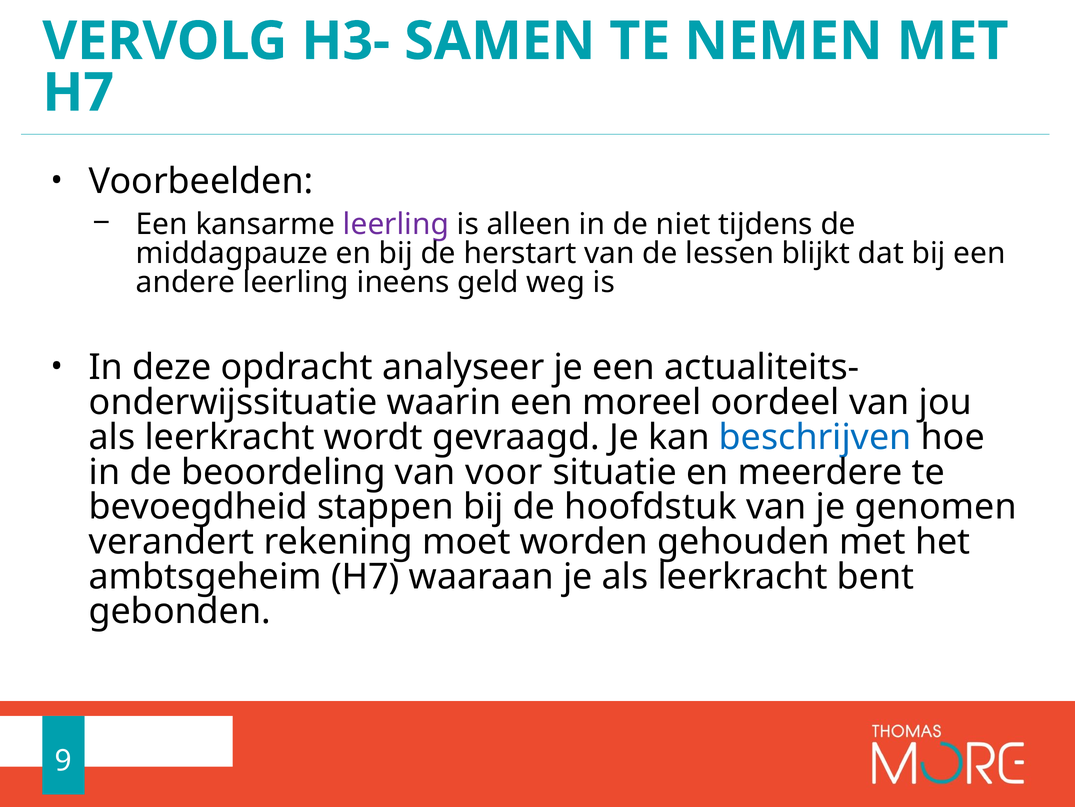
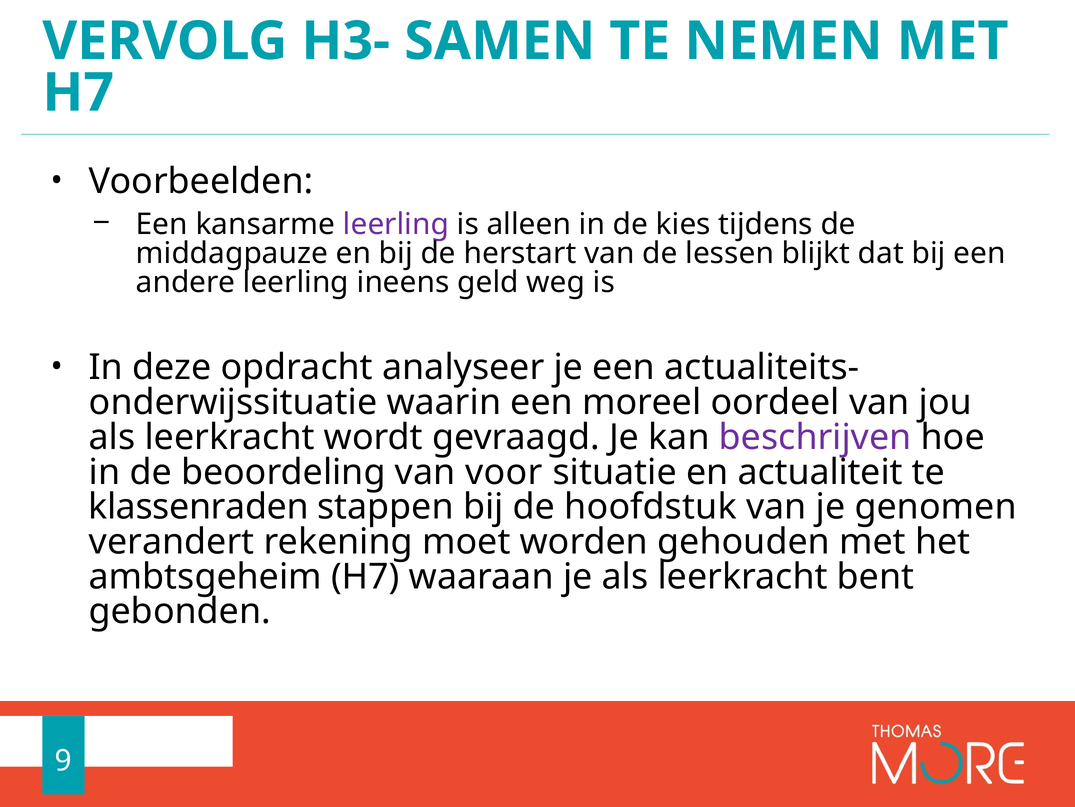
niet: niet -> kies
beschrijven colour: blue -> purple
meerdere: meerdere -> actualiteit
bevoegdheid: bevoegdheid -> klassenraden
